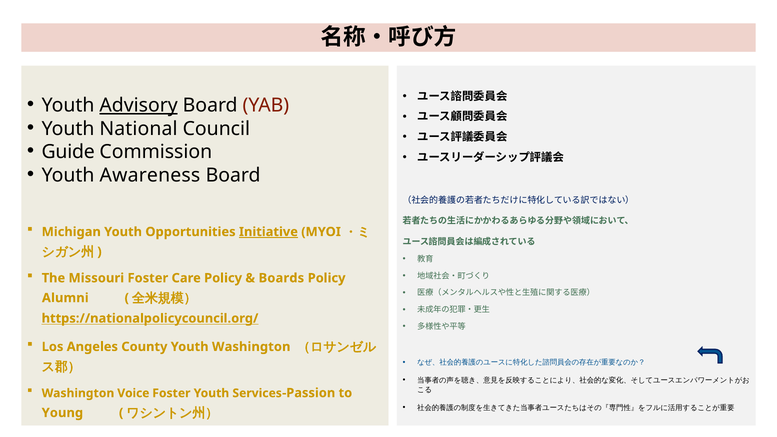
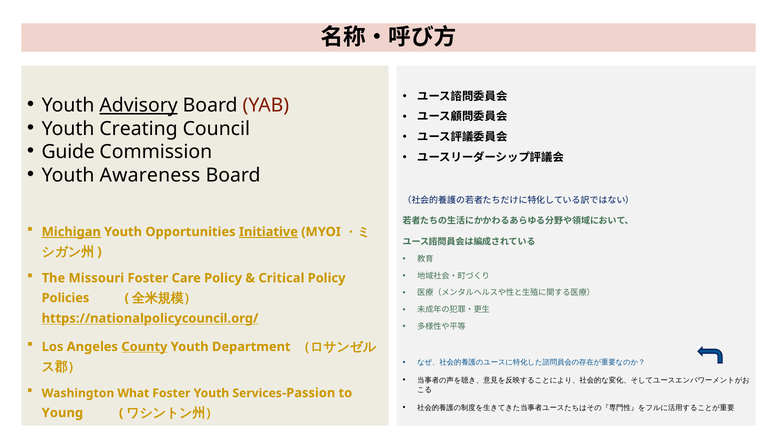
National: National -> Creating
Michigan underline: none -> present
Boards: Boards -> Critical
Alumni: Alumni -> Policies
County underline: none -> present
Youth Washington: Washington -> Department
Voice: Voice -> What
